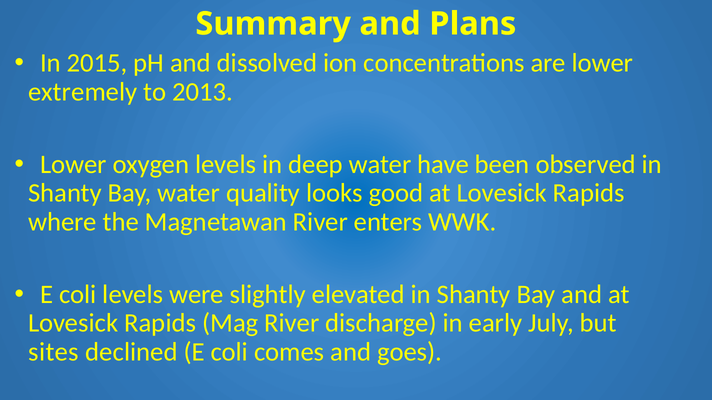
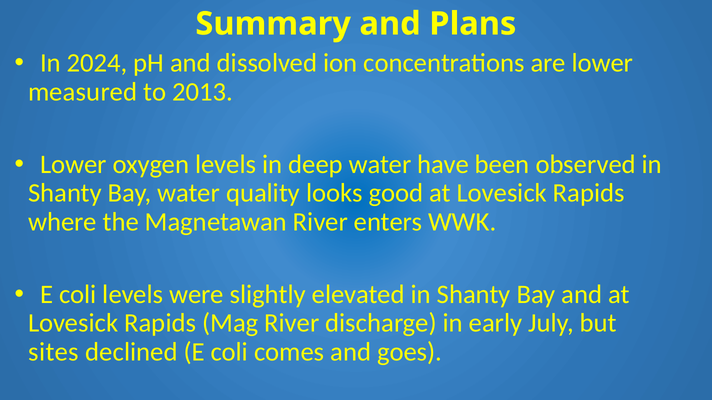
2015: 2015 -> 2024
extremely: extremely -> measured
